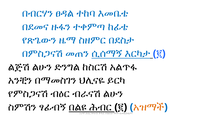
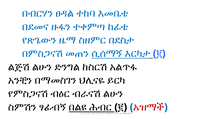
አዝማች colour: orange -> red
